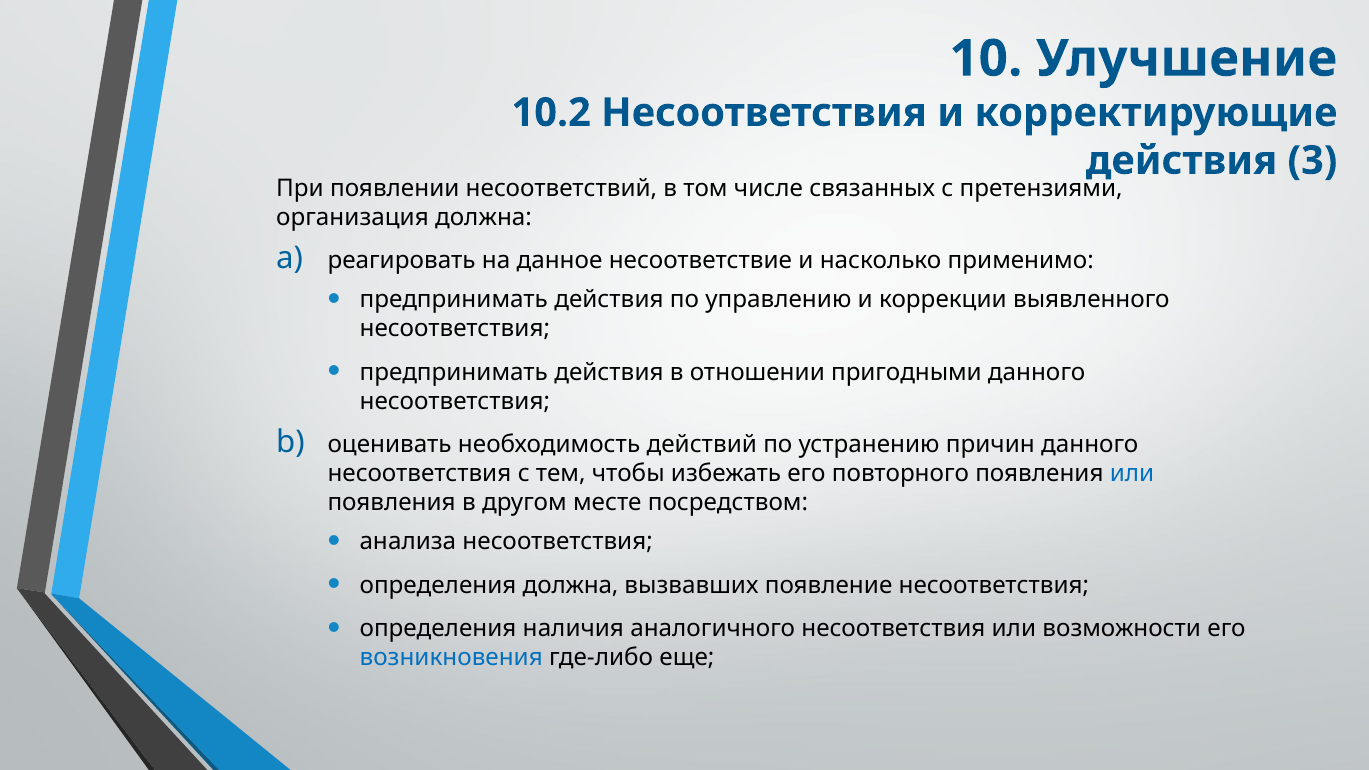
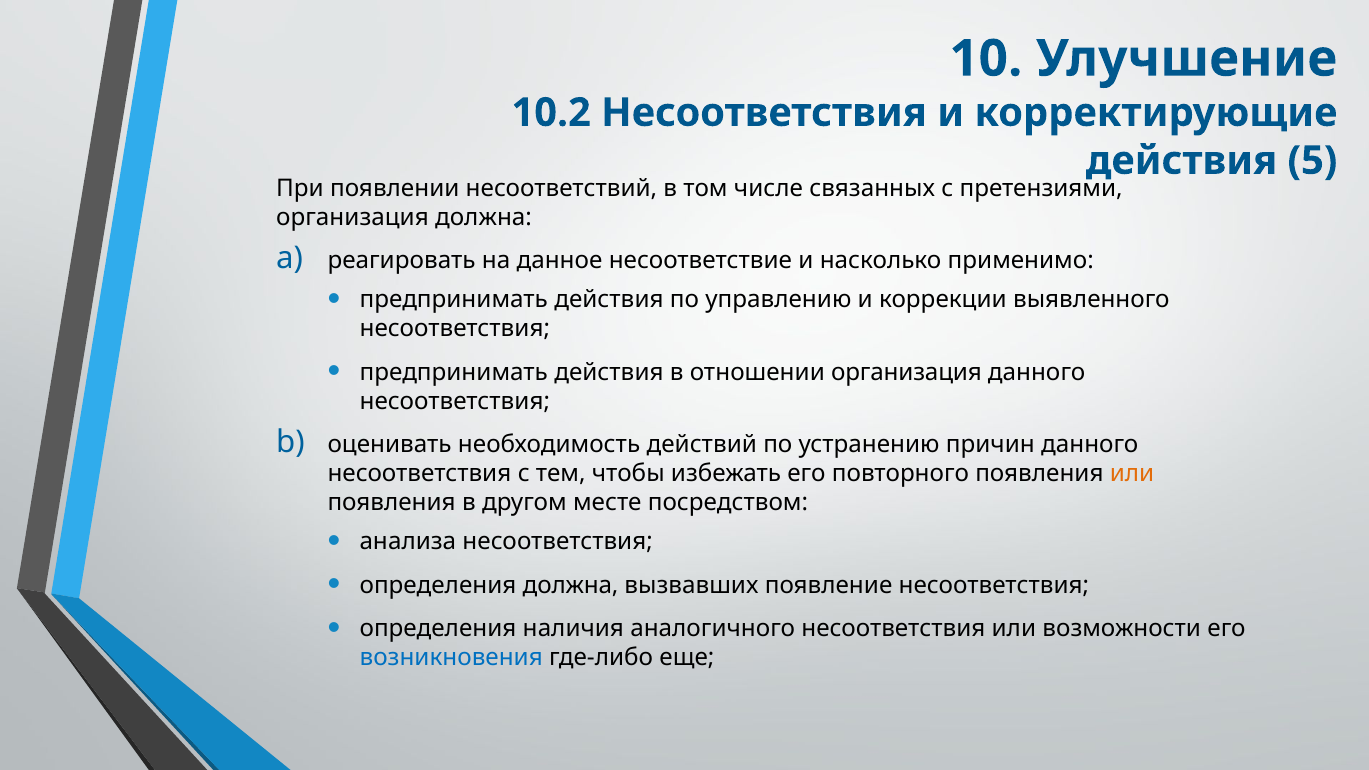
3: 3 -> 5
отношении пригодными: пригодными -> организация
или at (1132, 474) colour: blue -> orange
